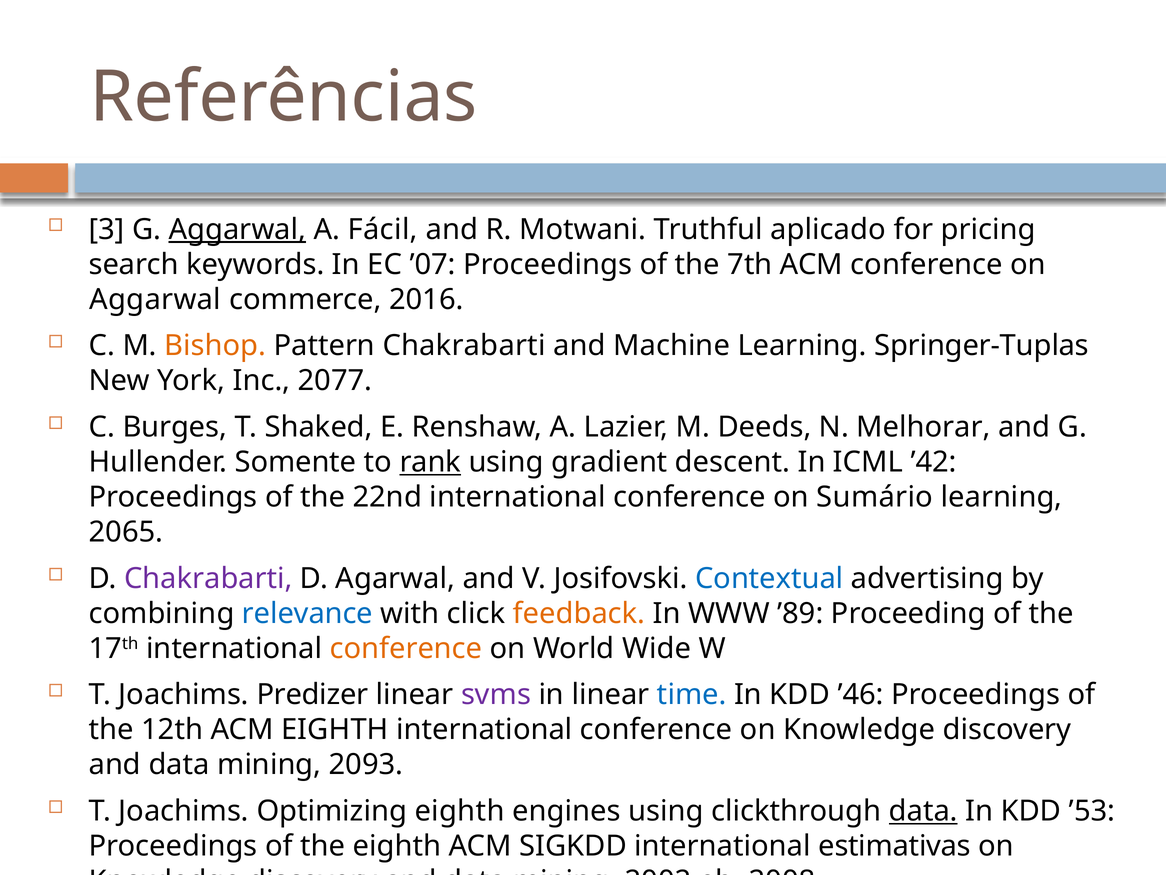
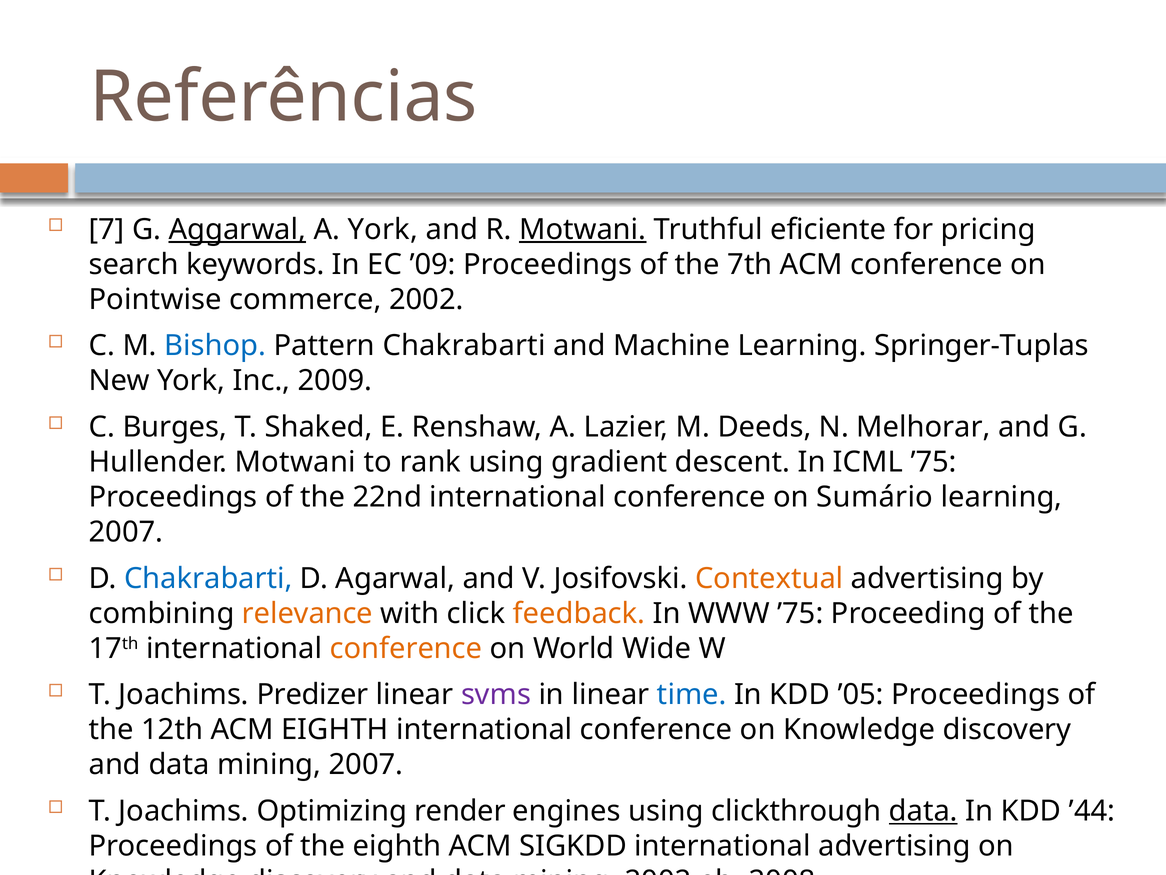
3: 3 -> 7
A Fácil: Fácil -> York
Motwani at (583, 229) underline: none -> present
aplicado: aplicado -> eficiente
’07: ’07 -> ’09
Aggarwal at (155, 299): Aggarwal -> Pointwise
2016: 2016 -> 2002
Bishop colour: orange -> blue
2077: 2077 -> 2009
Hullender Somente: Somente -> Motwani
rank underline: present -> none
ICML ’42: ’42 -> ’75
2065 at (126, 532): 2065 -> 2007
Chakrabarti at (208, 578) colour: purple -> blue
Contextual colour: blue -> orange
relevance colour: blue -> orange
WWW ’89: ’89 -> ’75
’46: ’46 -> ’05
mining 2093: 2093 -> 2007
Optimizing eighth: eighth -> render
’53: ’53 -> ’44
international estimativas: estimativas -> advertising
